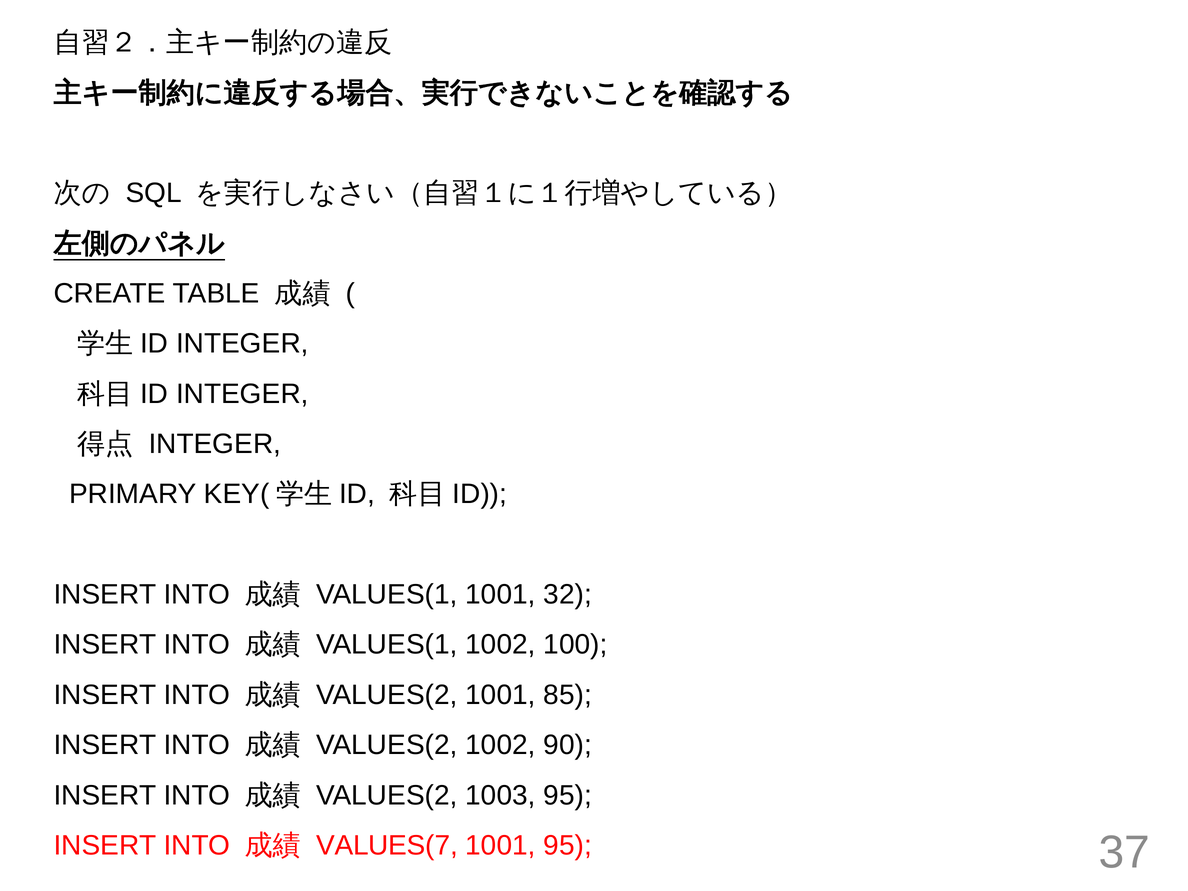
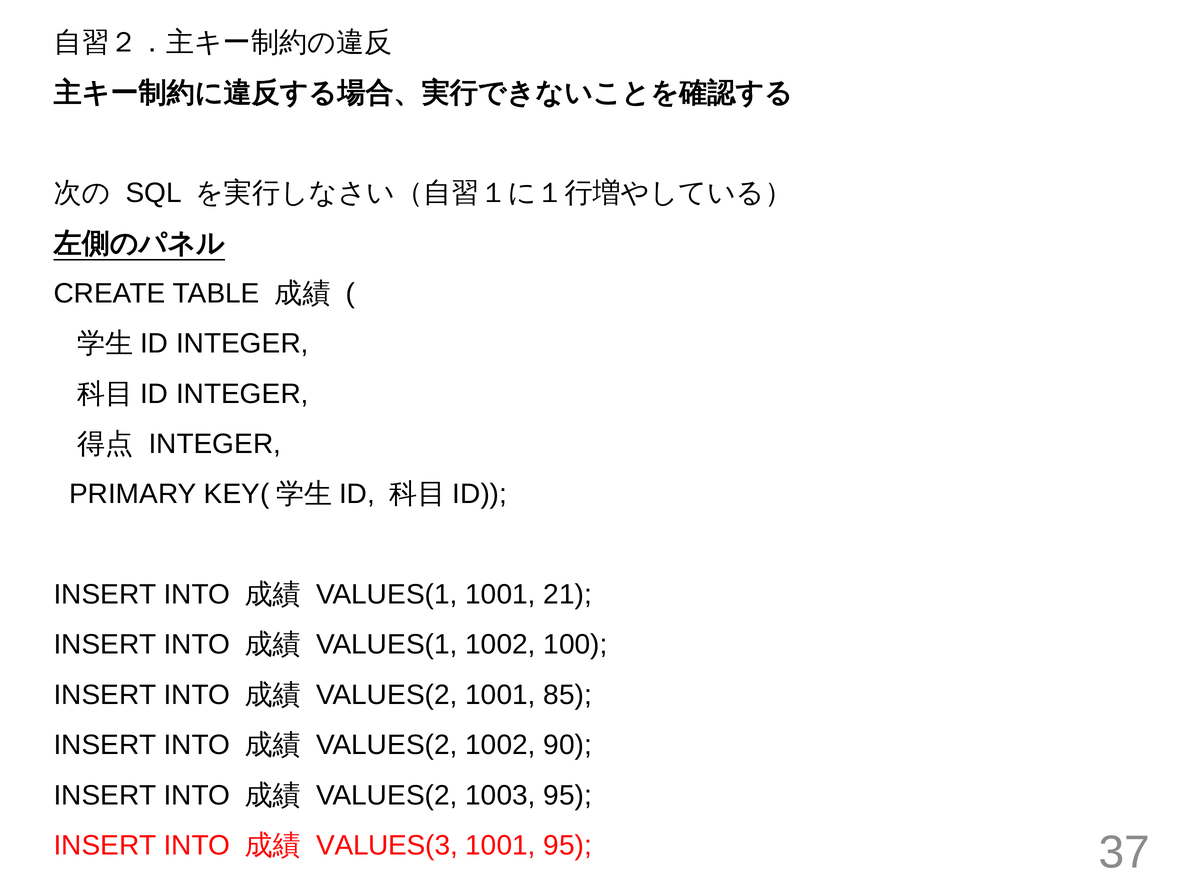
32: 32 -> 21
VALUES(7: VALUES(7 -> VALUES(3
